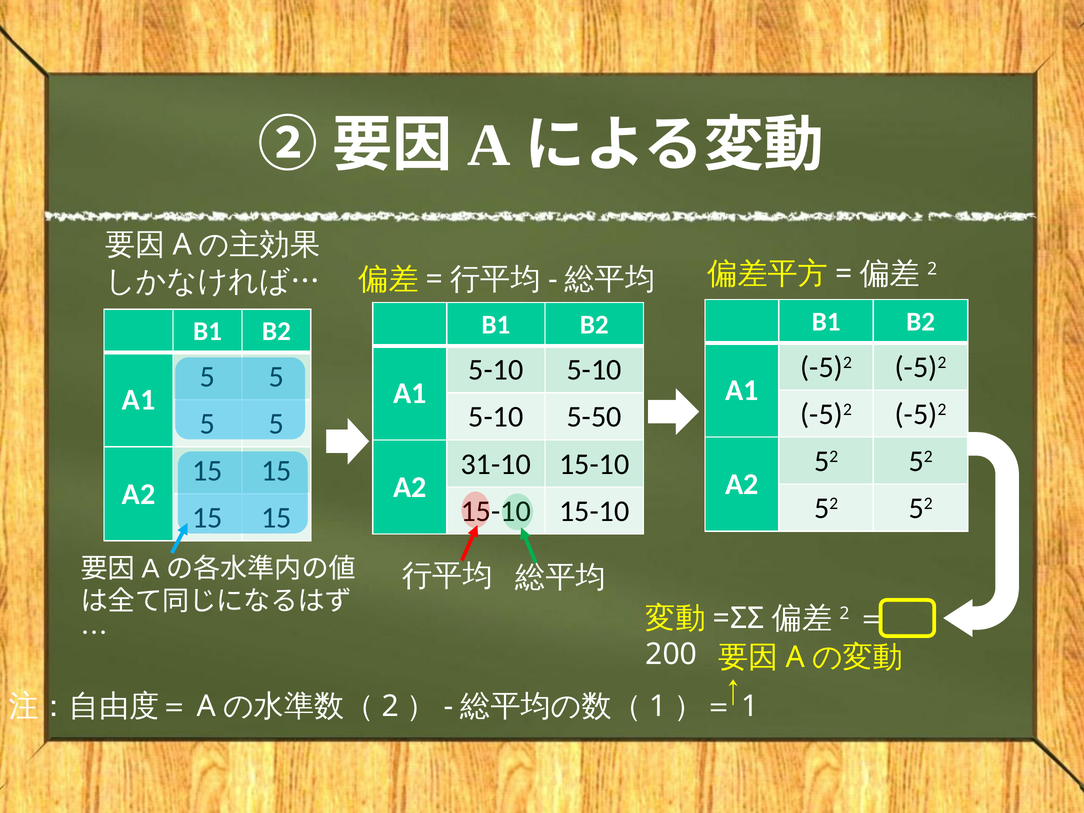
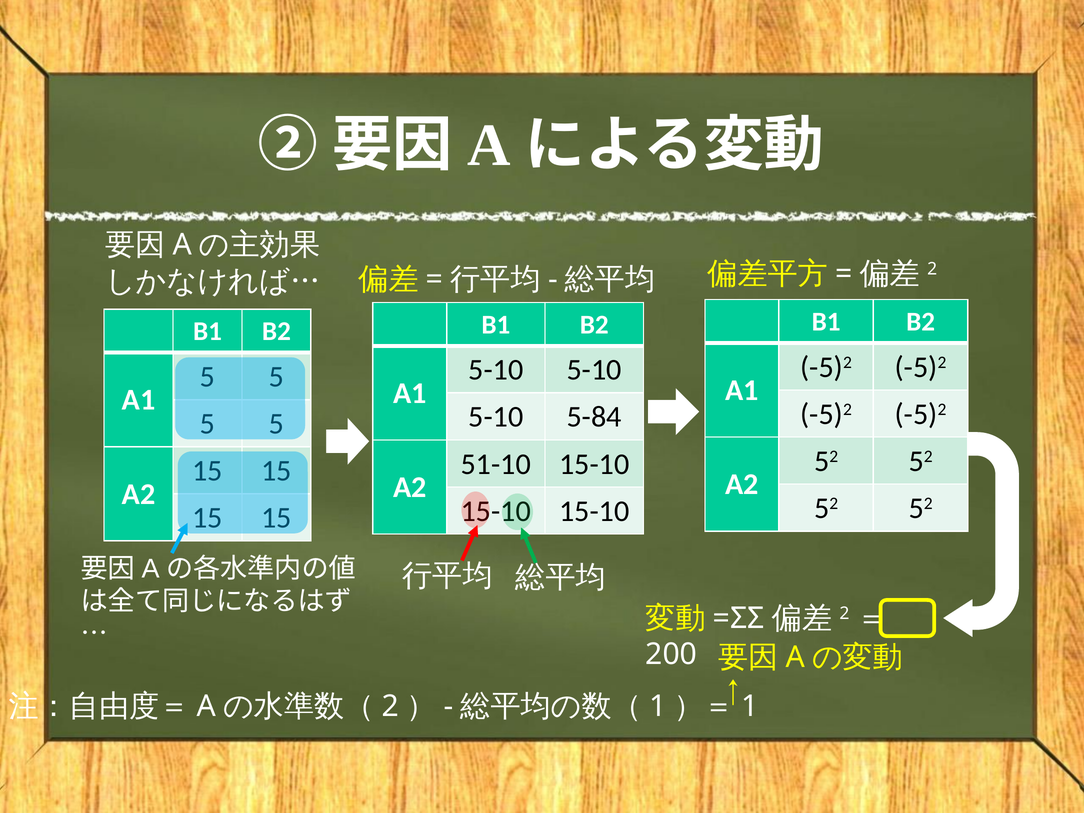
5-50: 5-50 -> 5-84
31-10: 31-10 -> 51-10
